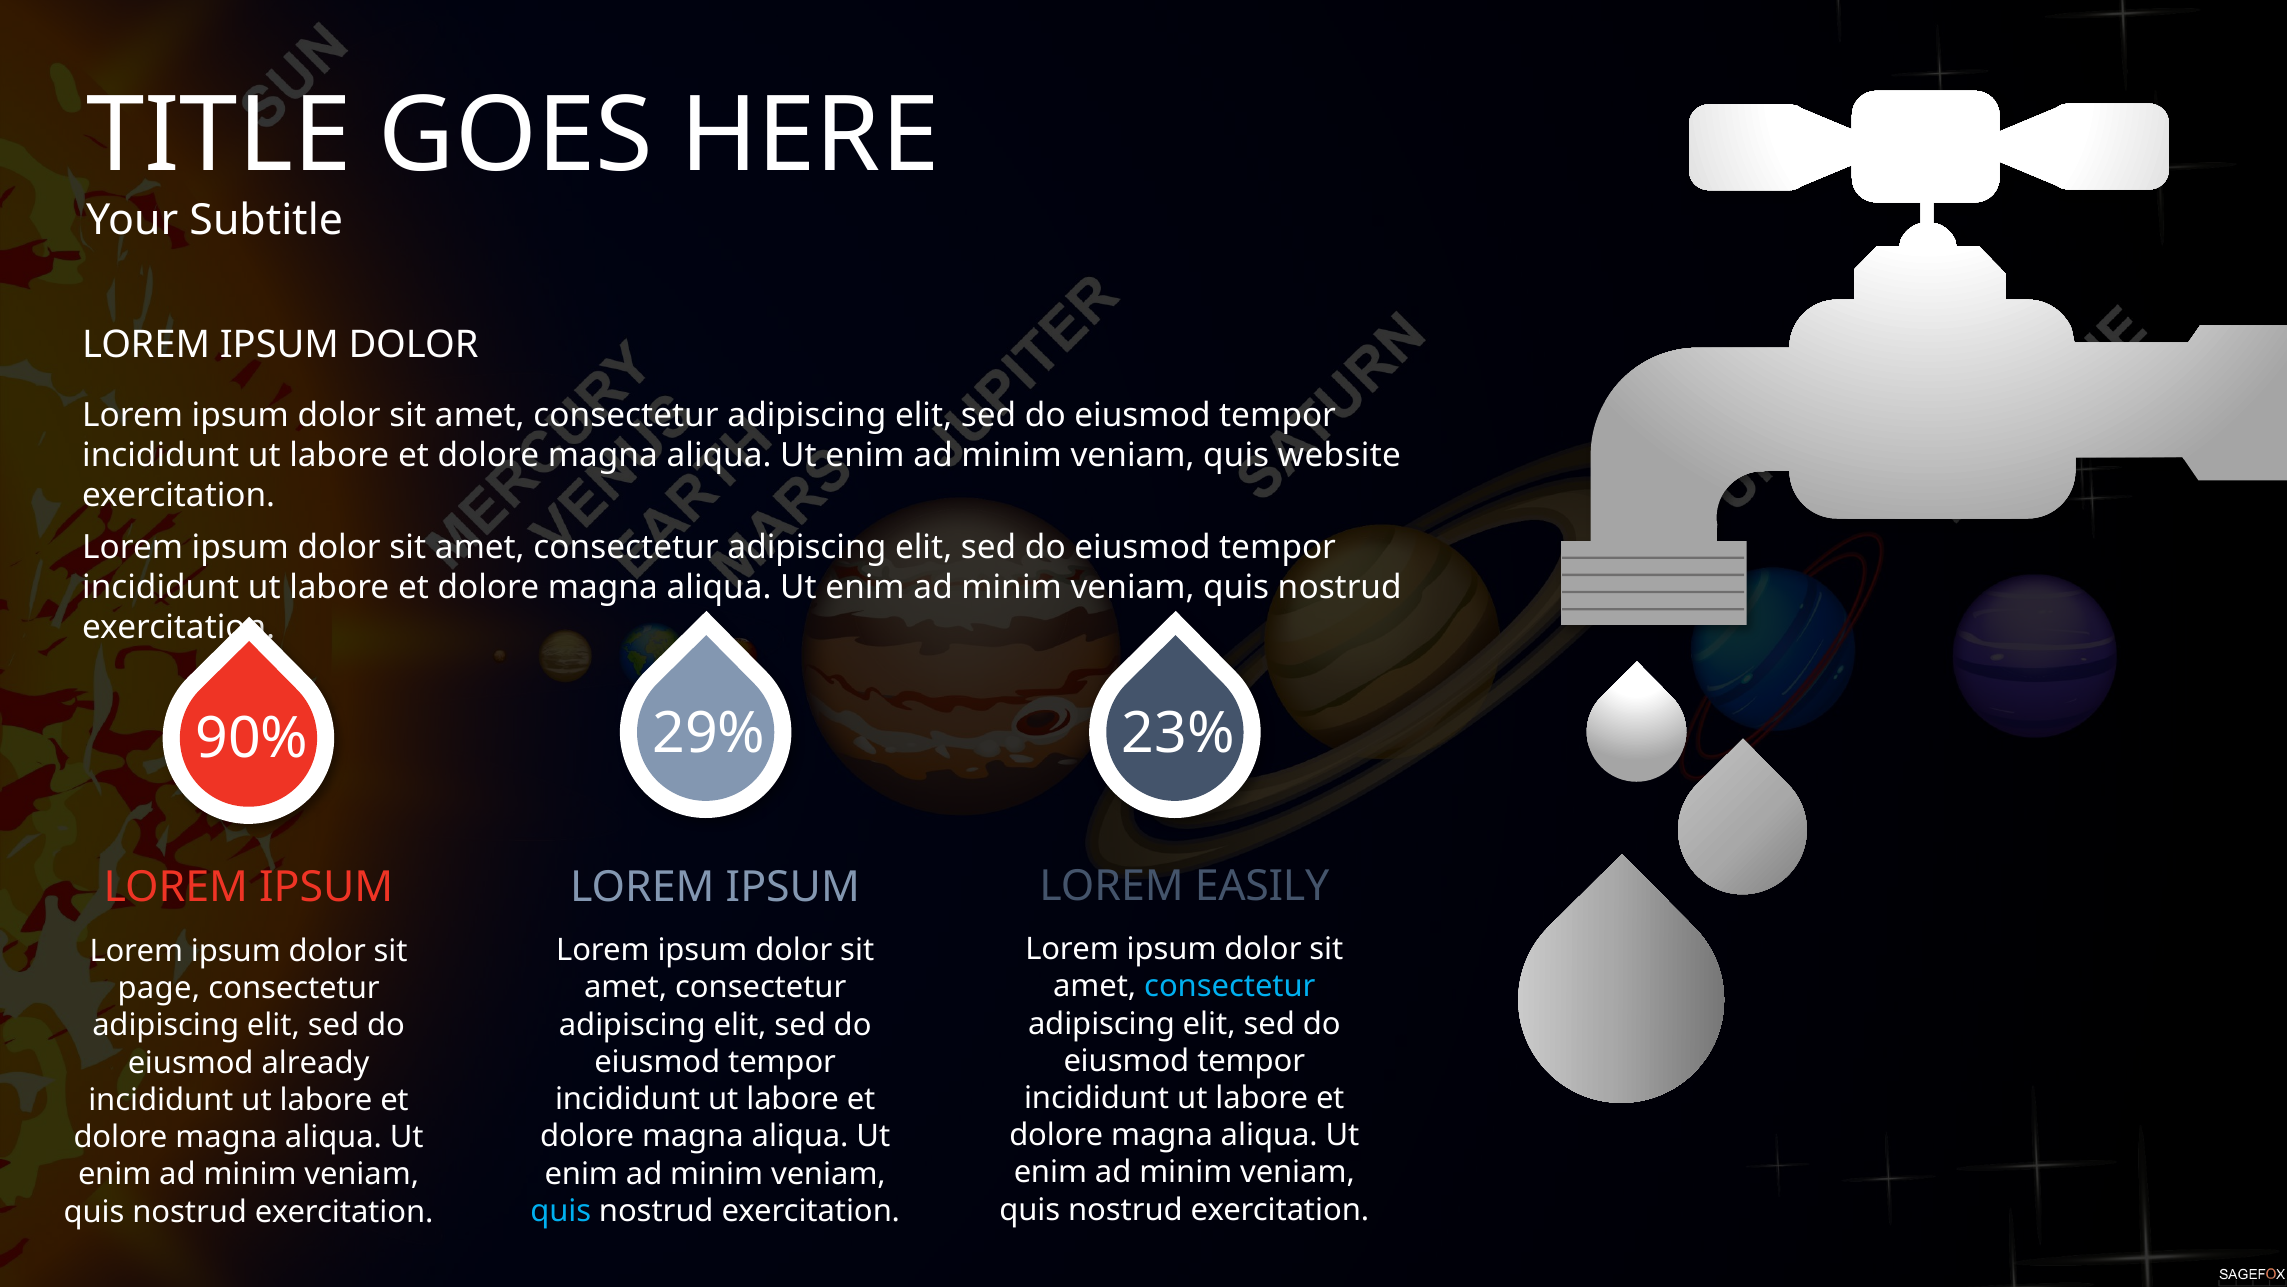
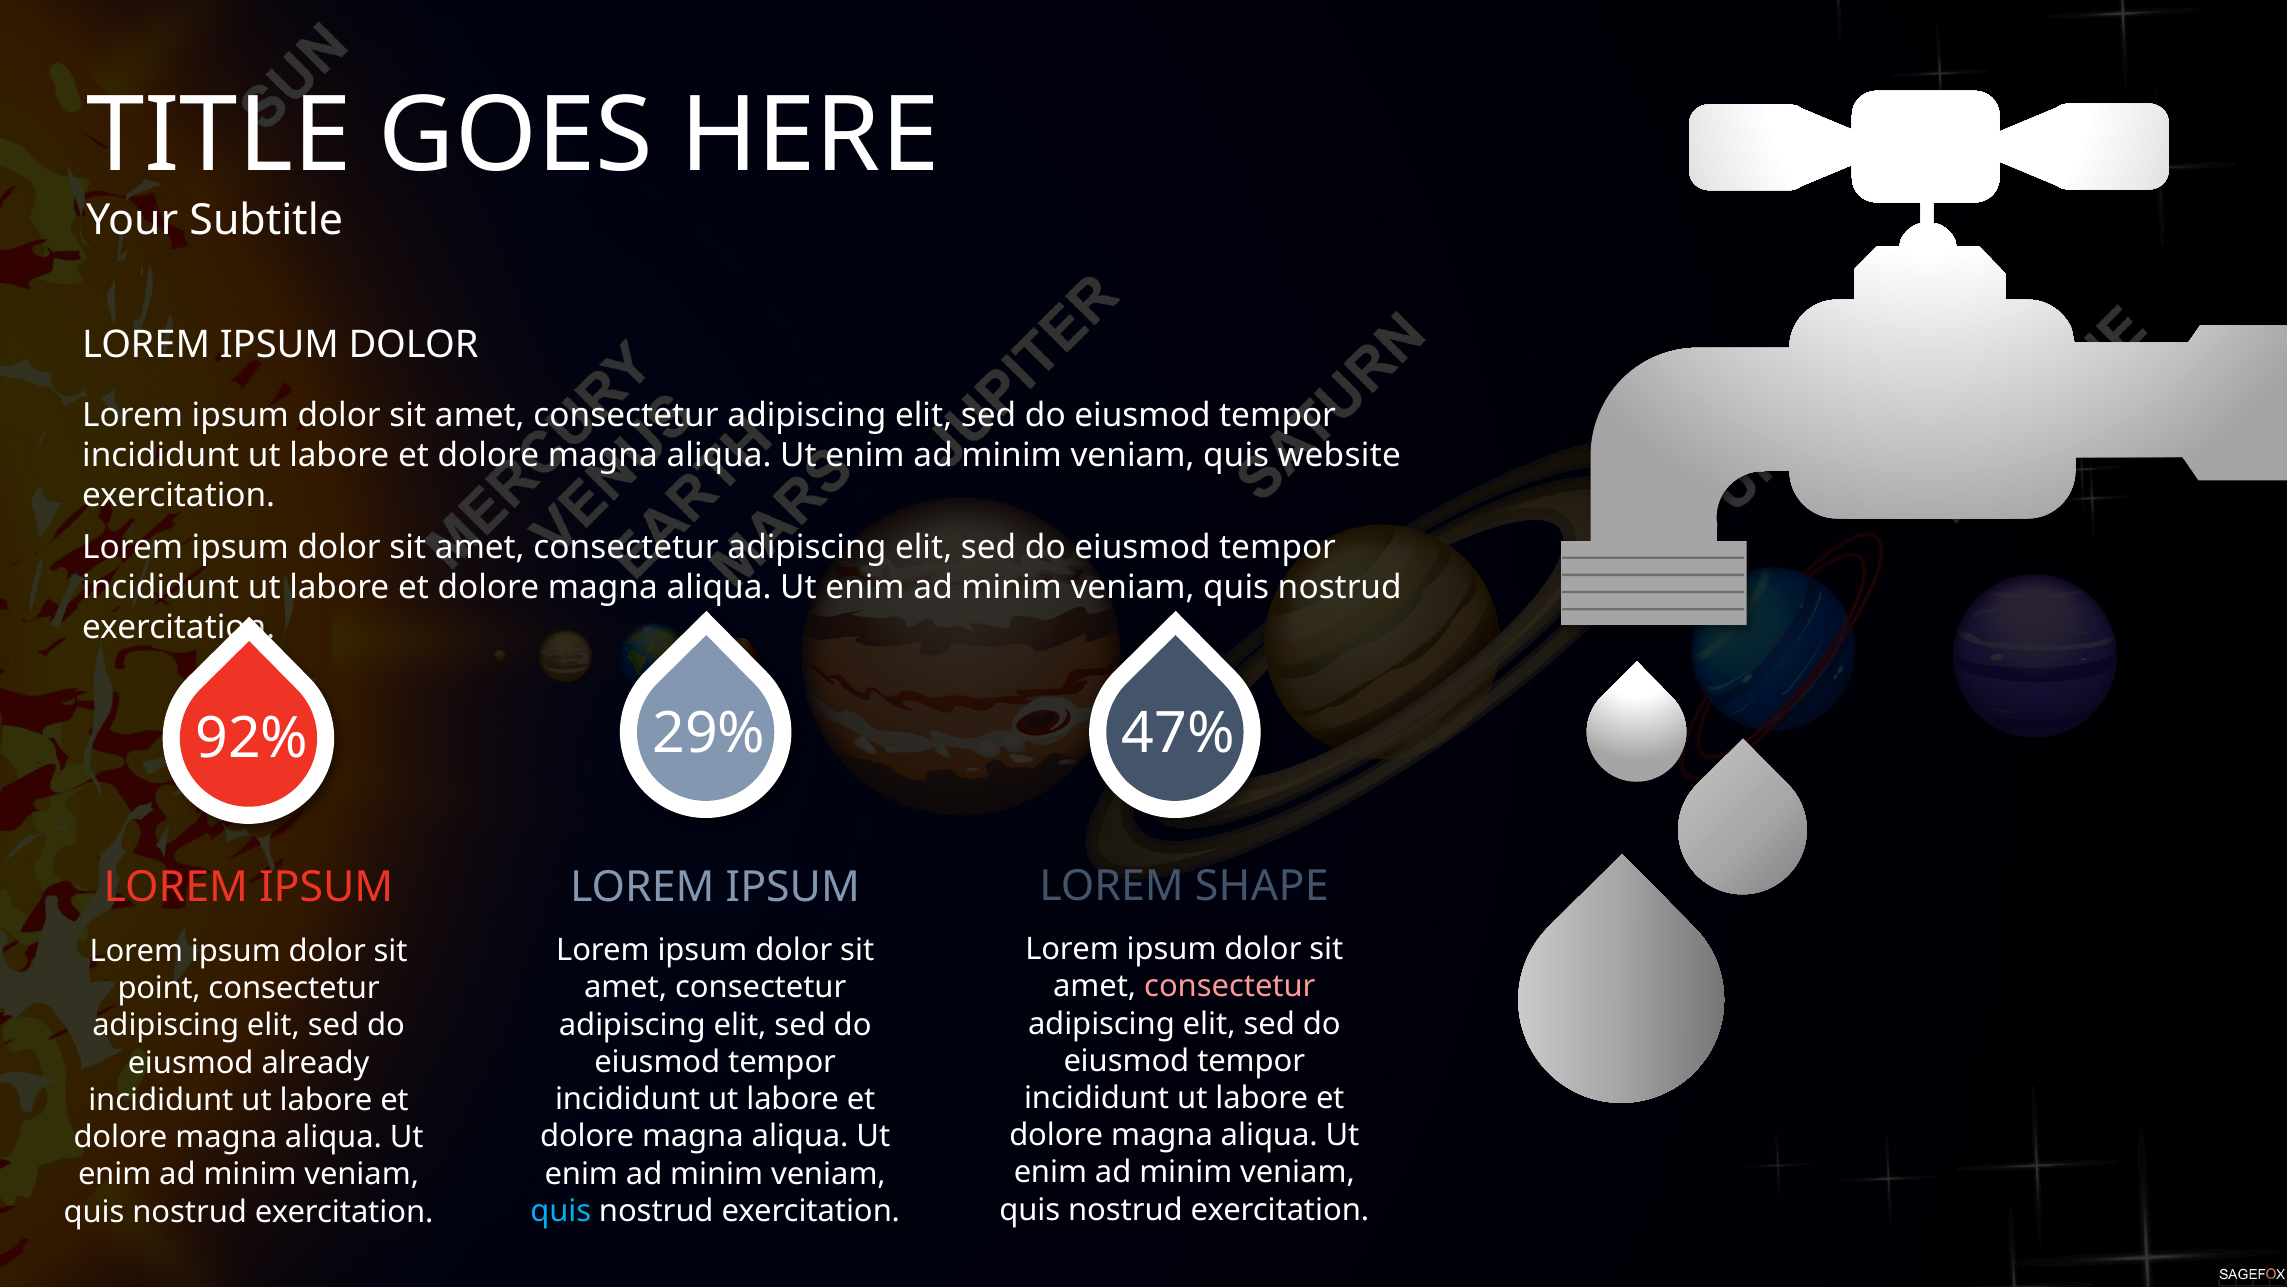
90%: 90% -> 92%
23%: 23% -> 47%
EASILY: EASILY -> SHAPE
consectetur at (1230, 986) colour: light blue -> pink
page: page -> point
